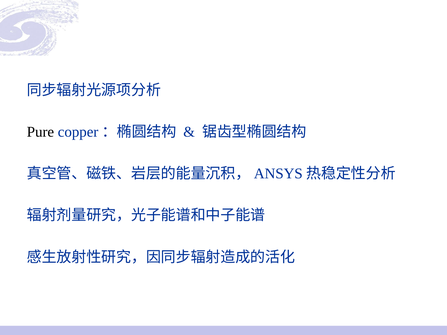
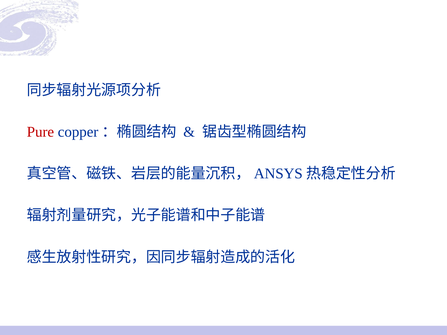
Pure colour: black -> red
